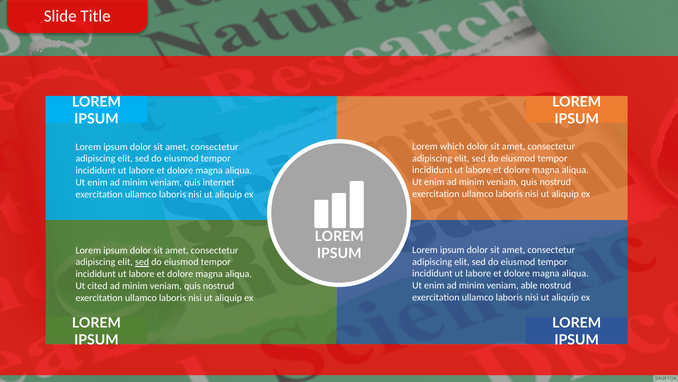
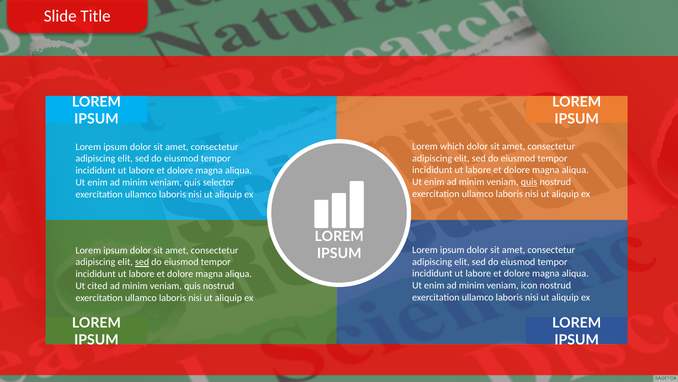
quis at (529, 182) underline: none -> present
internet: internet -> selector
able: able -> icon
